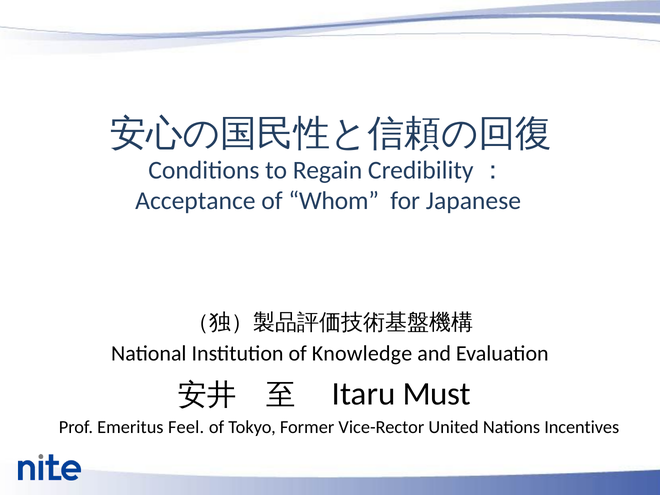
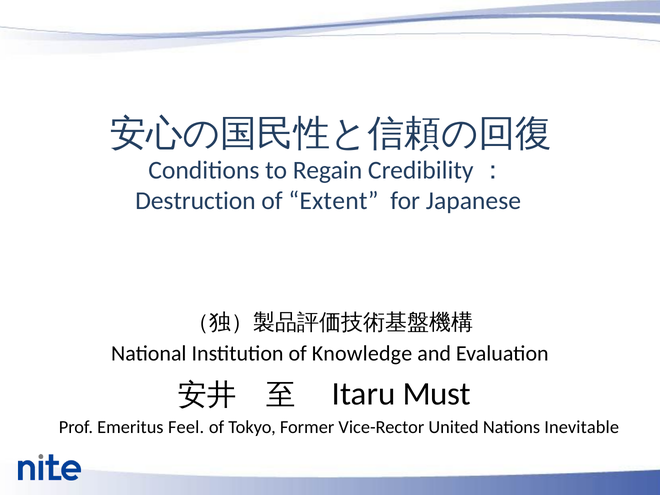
Acceptance: Acceptance -> Destruction
Whom: Whom -> Extent
Incentives: Incentives -> Inevitable
